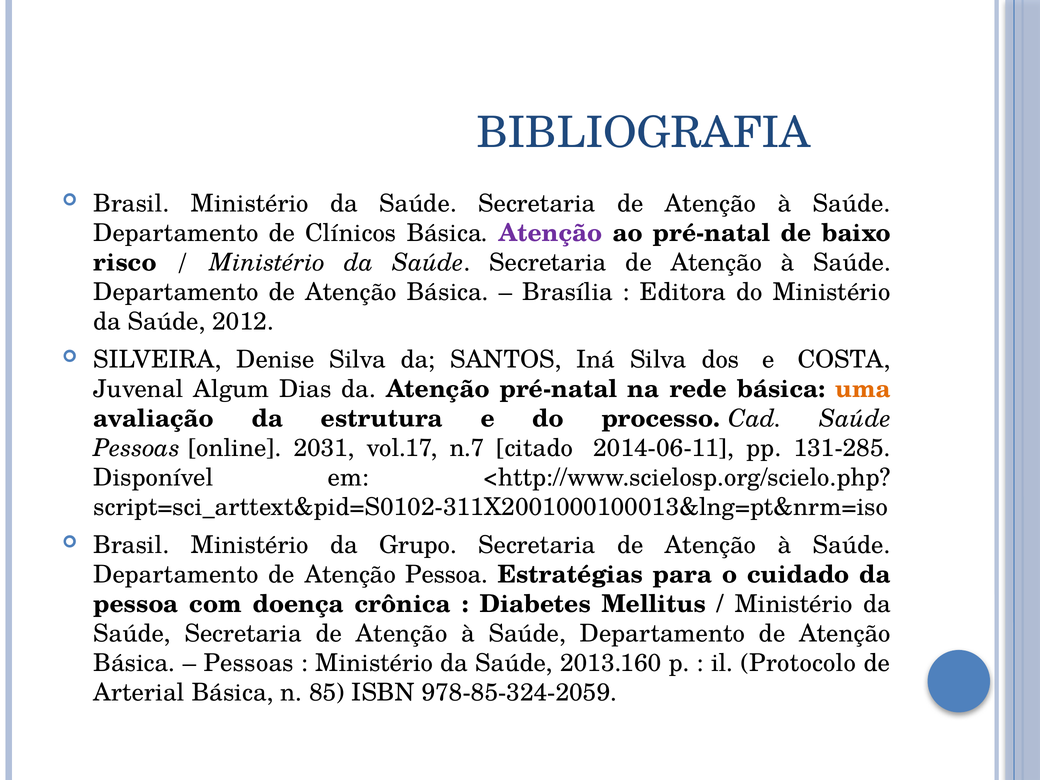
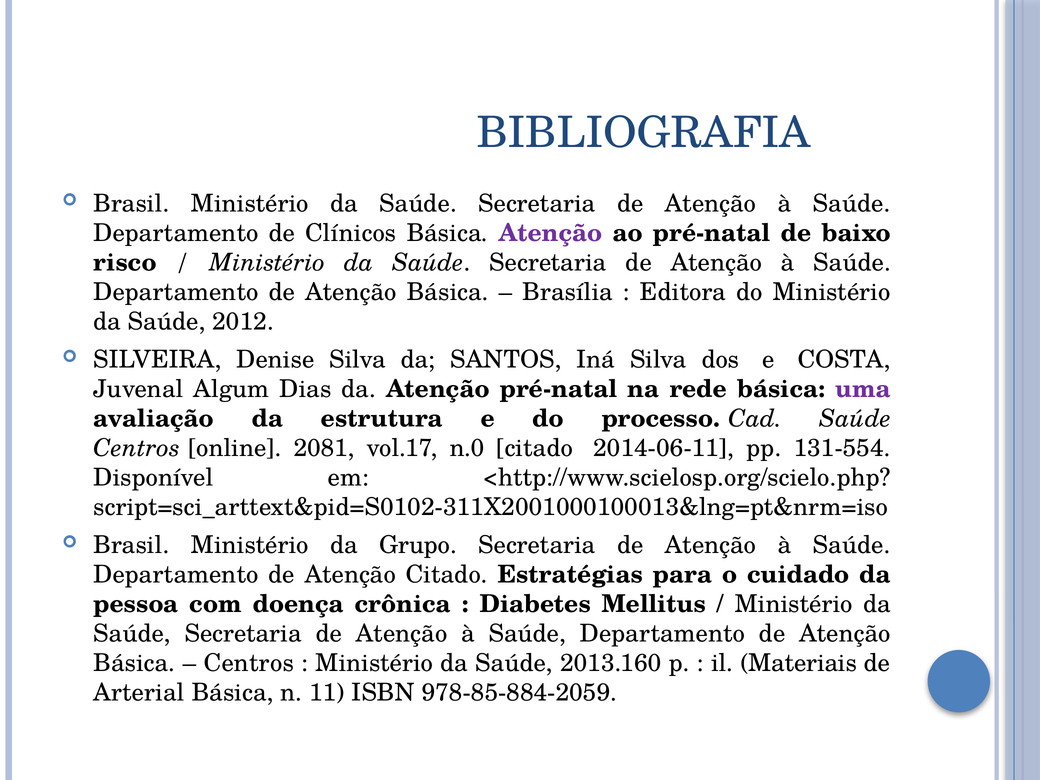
uma colour: orange -> purple
Pessoas at (137, 448): Pessoas -> Centros
2031: 2031 -> 2081
n.7: n.7 -> n.0
131-285: 131-285 -> 131-554
Atenção Pessoa: Pessoa -> Citado
Pessoas at (249, 663): Pessoas -> Centros
Protocolo: Protocolo -> Materiais
85: 85 -> 11
978-85-324-2059: 978-85-324-2059 -> 978-85-884-2059
